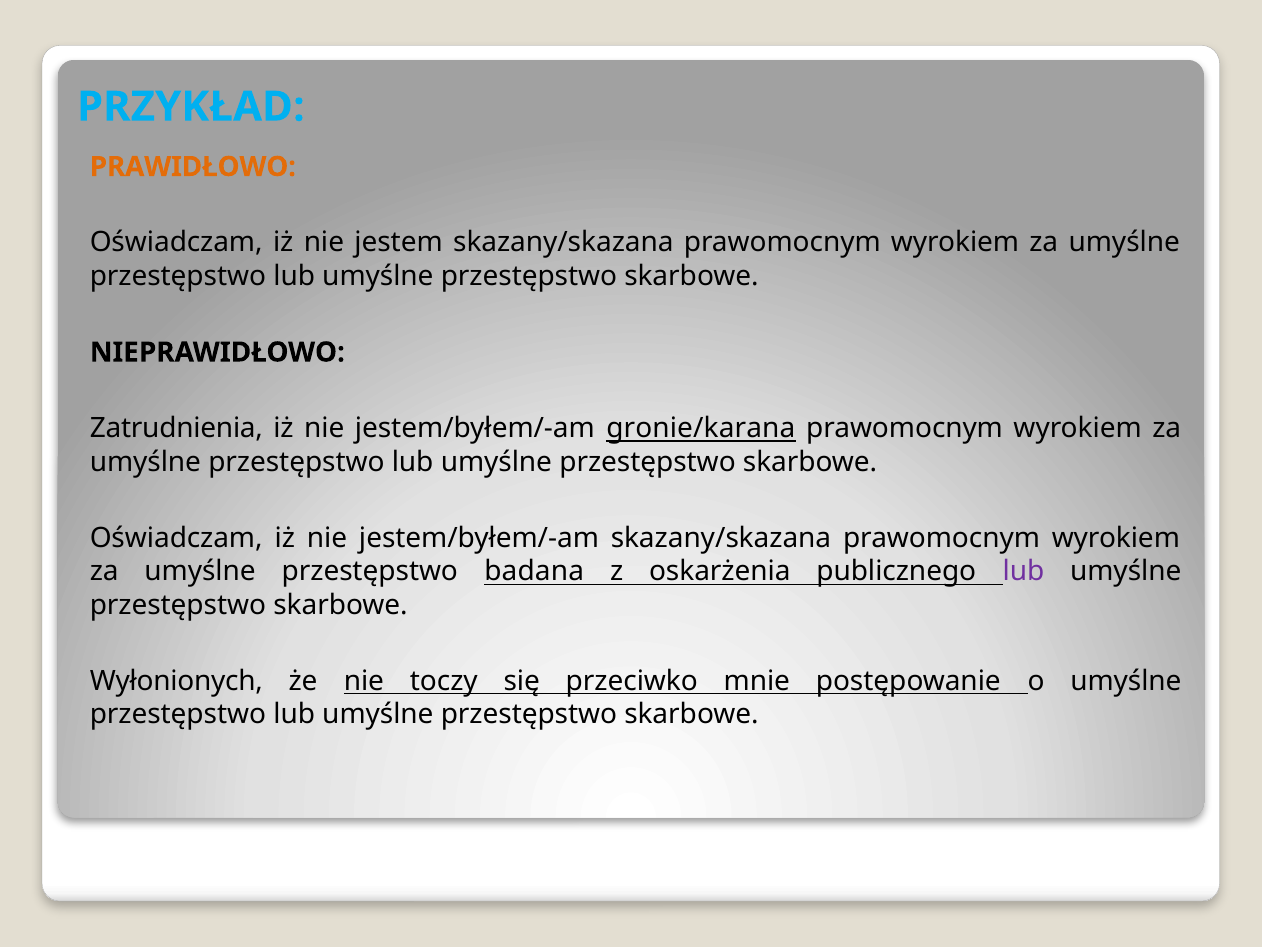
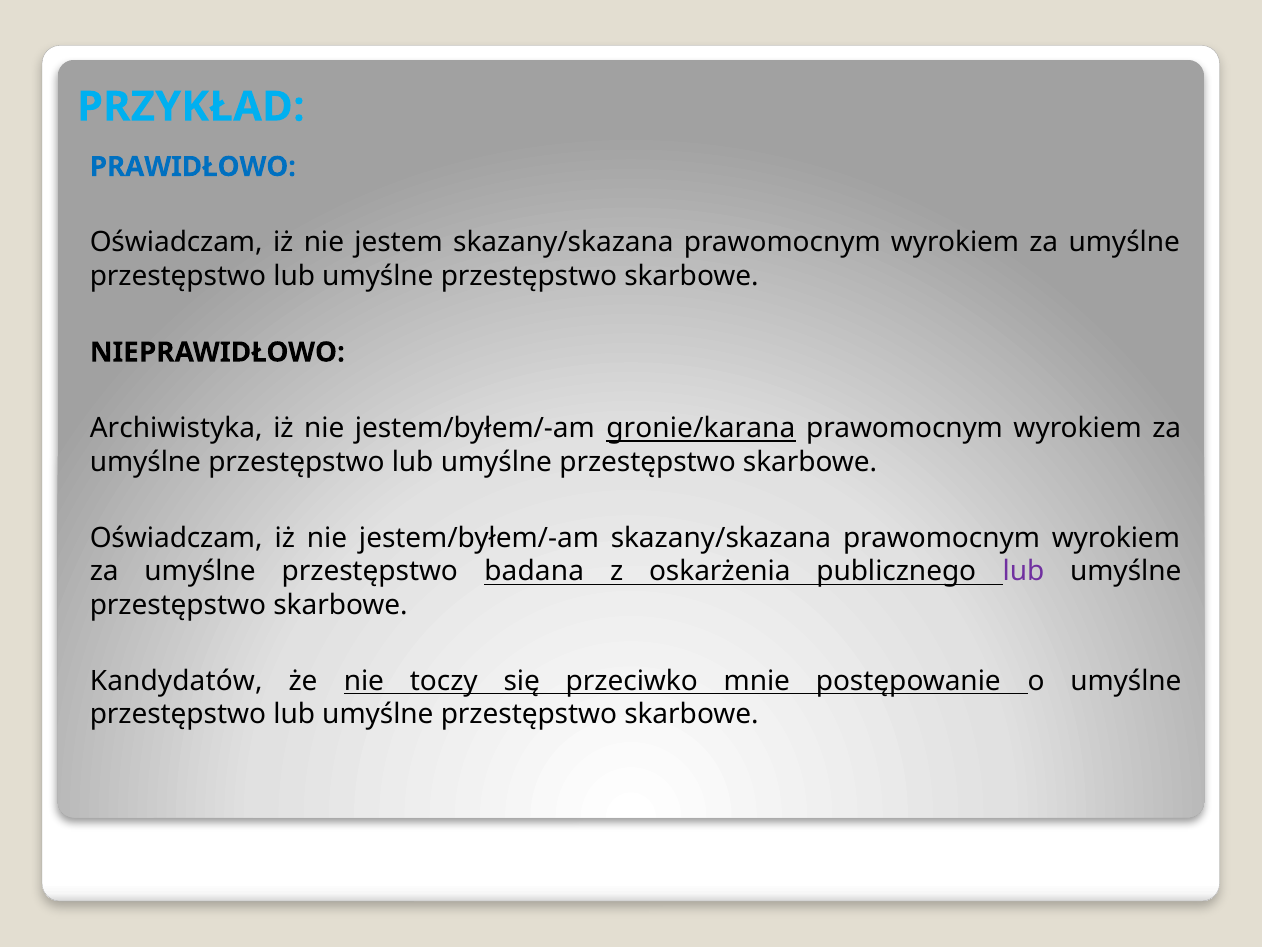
PRAWIDŁOWO colour: orange -> blue
Zatrudnienia: Zatrudnienia -> Archiwistyka
Wyłonionych: Wyłonionych -> Kandydatów
